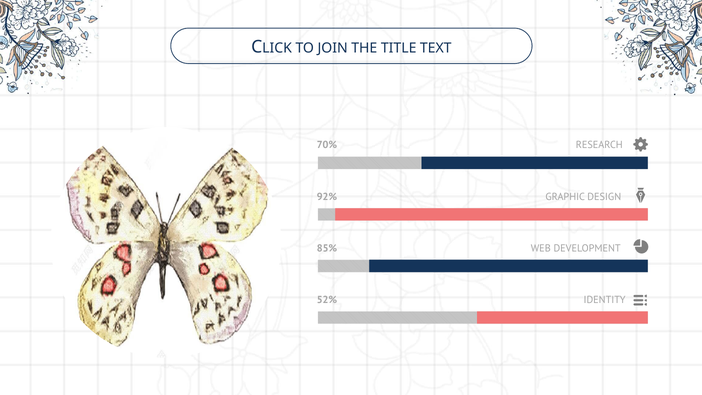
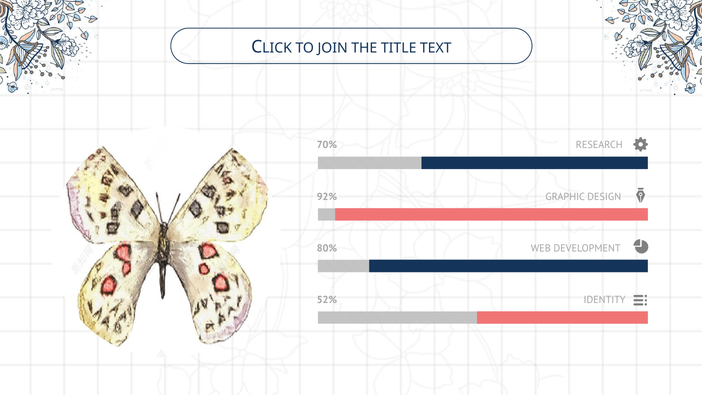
85%: 85% -> 80%
